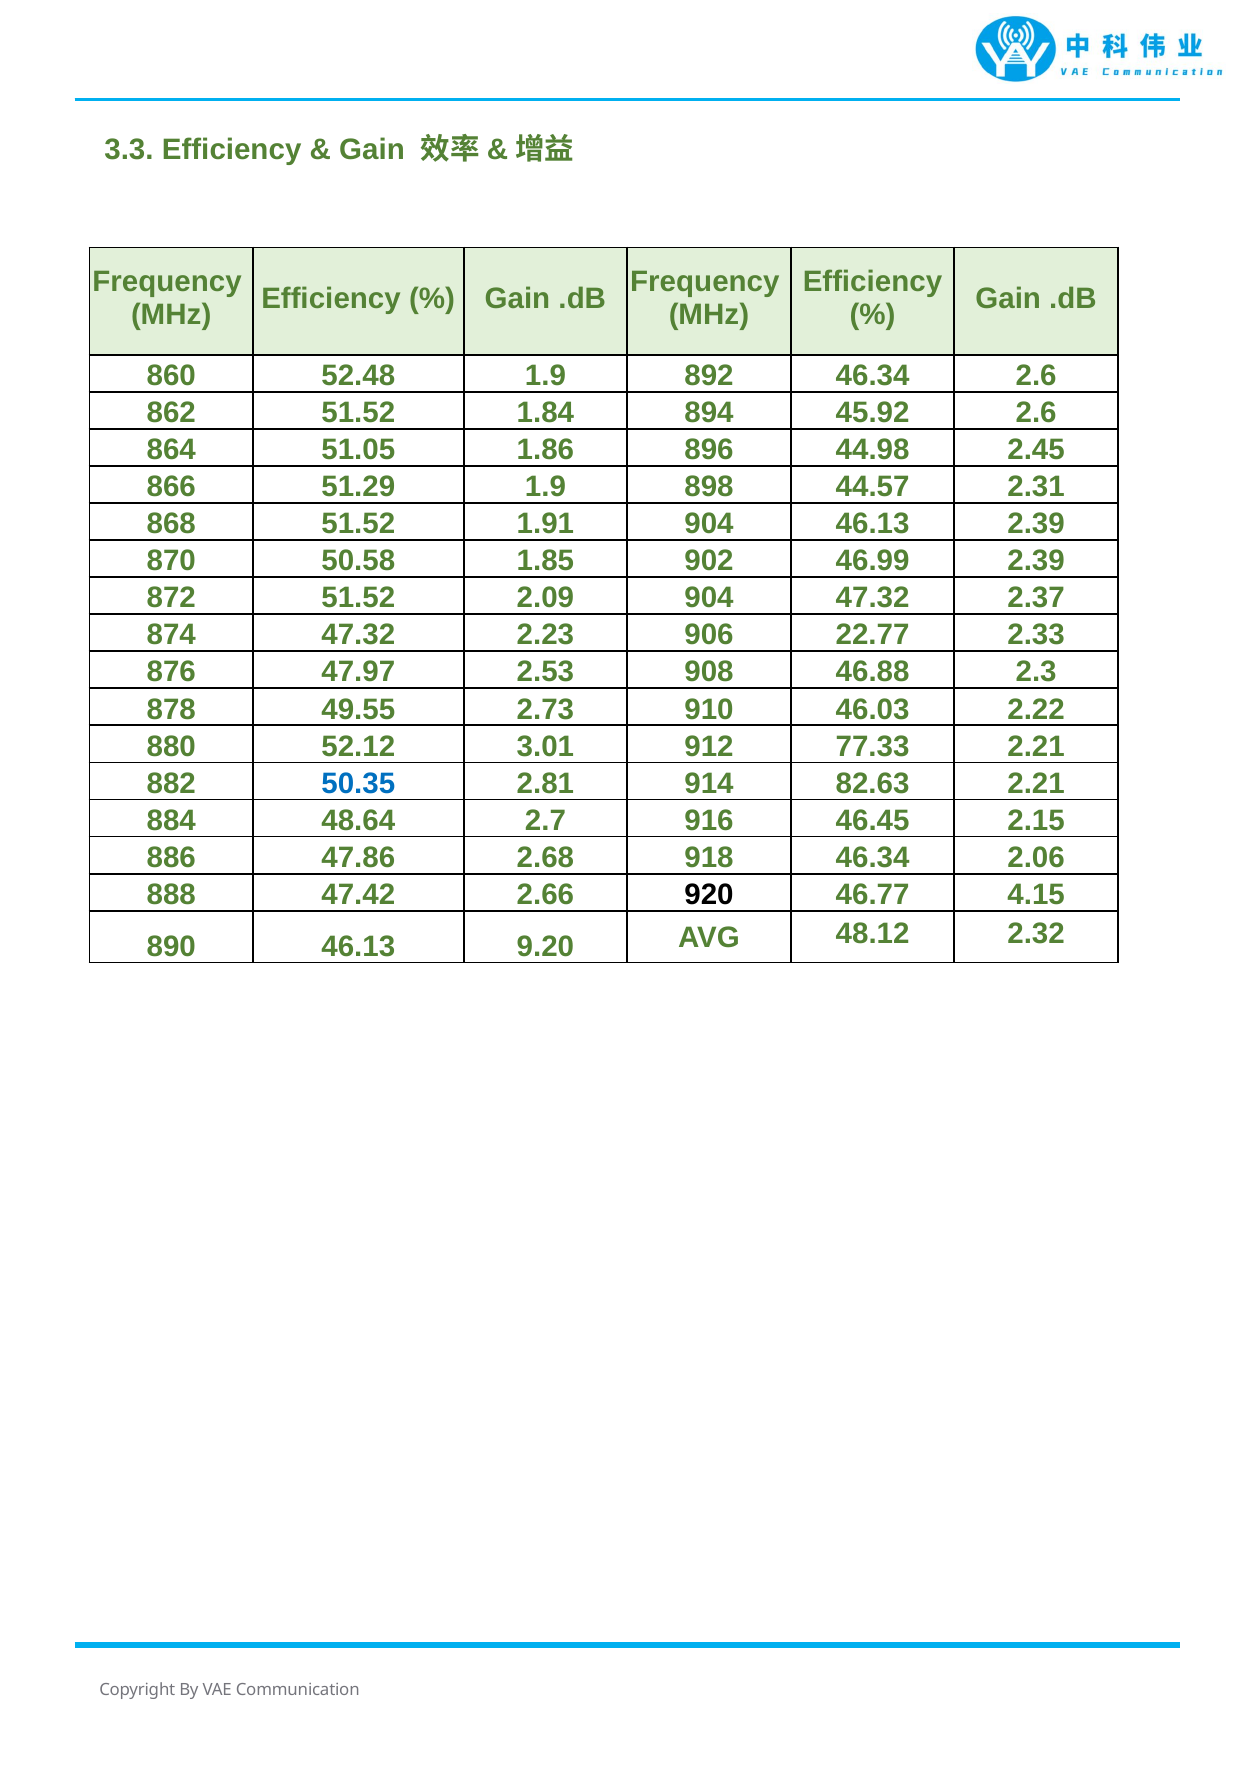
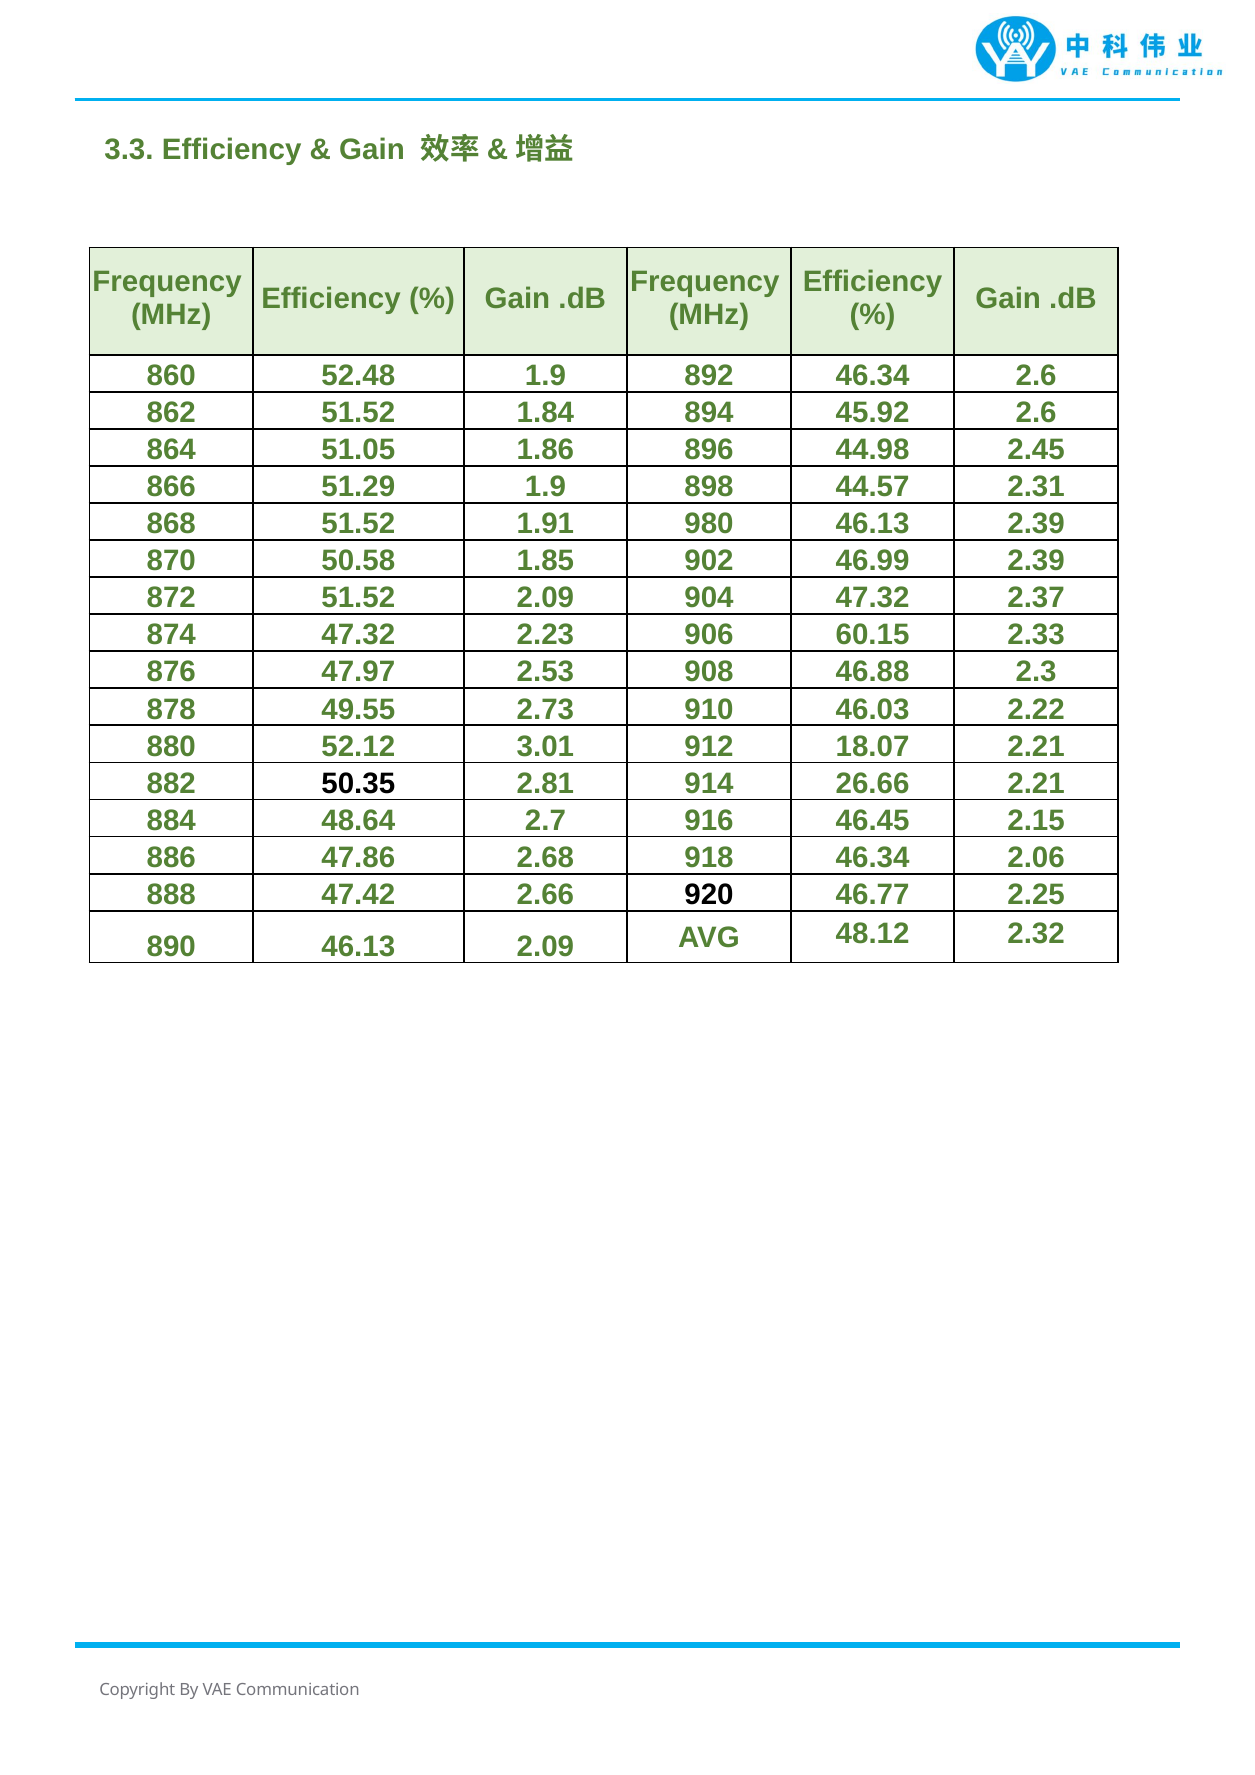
1.91 904: 904 -> 980
22.77: 22.77 -> 60.15
77.33: 77.33 -> 18.07
50.35 colour: blue -> black
82.63: 82.63 -> 26.66
4.15: 4.15 -> 2.25
46.13 9.20: 9.20 -> 2.09
